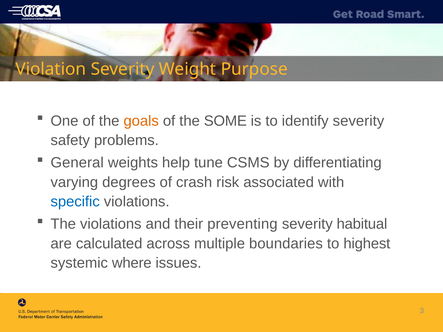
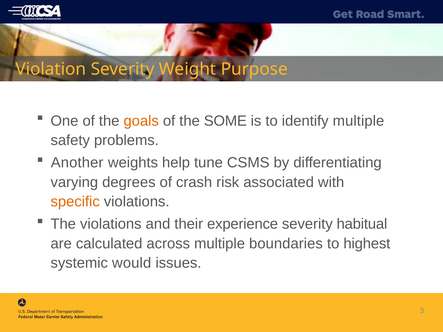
identify severity: severity -> multiple
General: General -> Another
specific colour: blue -> orange
preventing: preventing -> experience
where: where -> would
